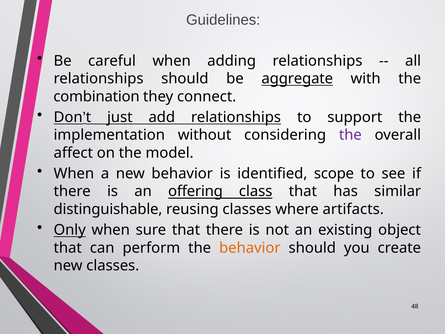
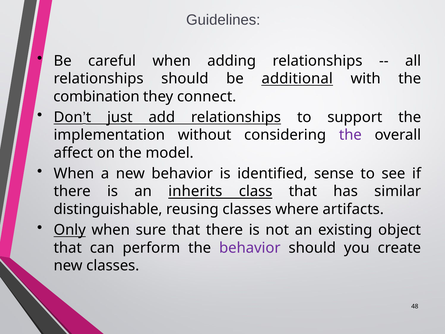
aggregate: aggregate -> additional
scope: scope -> sense
offering: offering -> inherits
behavior at (250, 248) colour: orange -> purple
